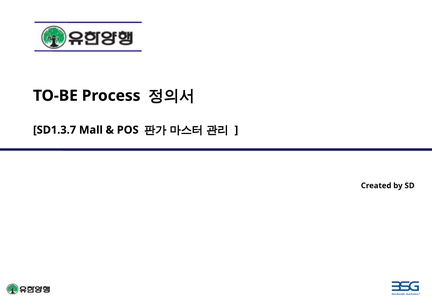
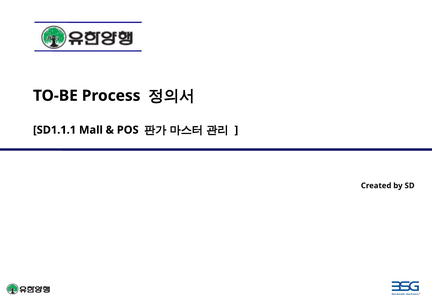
SD1.3.7: SD1.3.7 -> SD1.1.1
